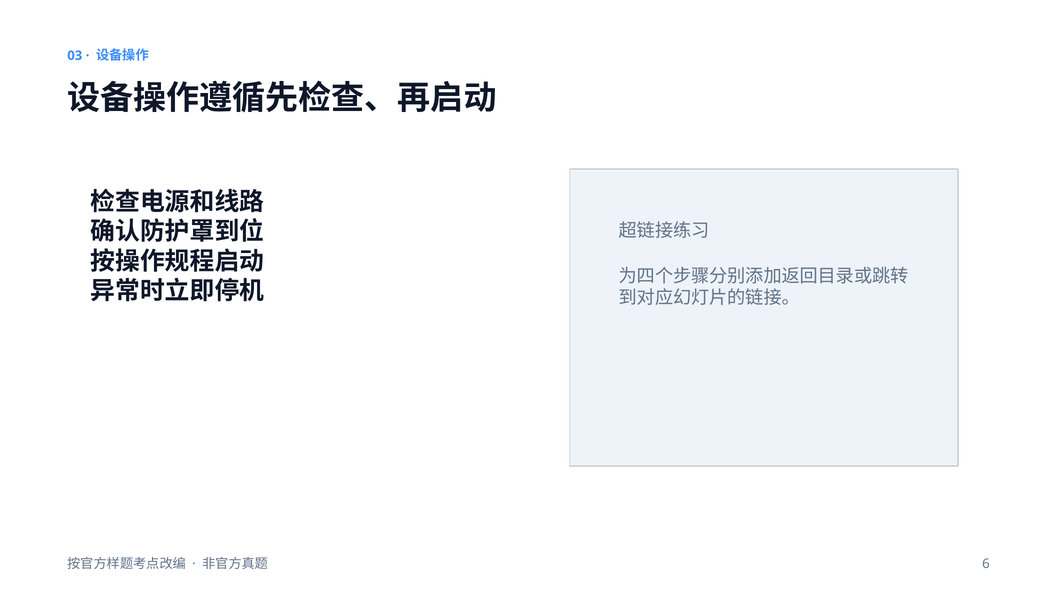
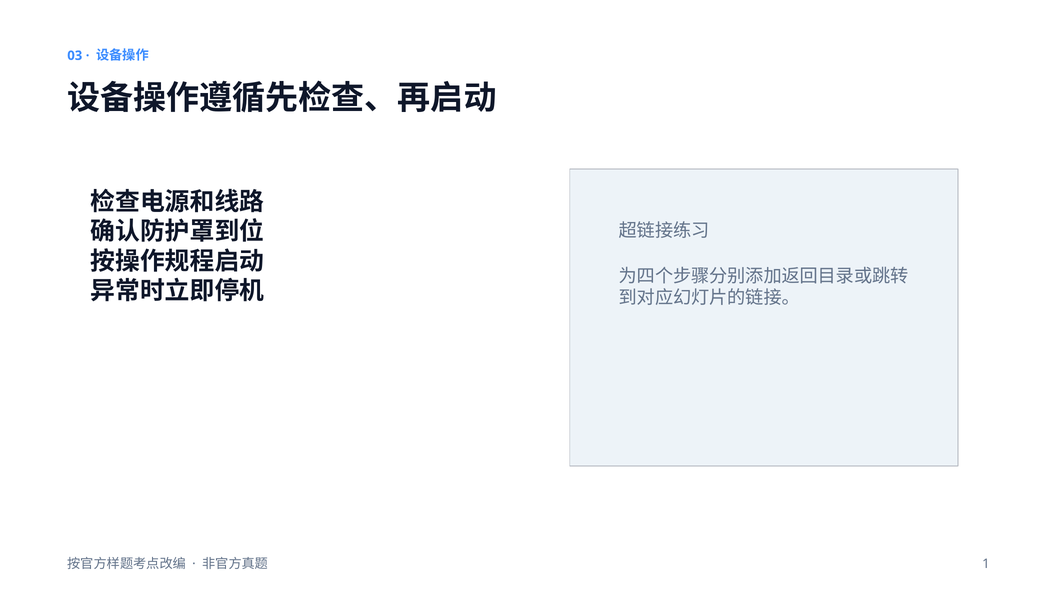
6: 6 -> 1
